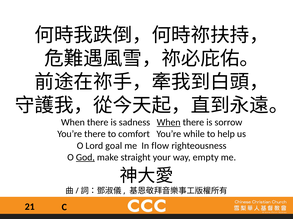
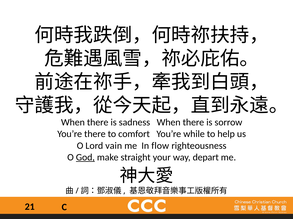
When at (169, 123) underline: present -> none
goal: goal -> vain
empty: empty -> depart
